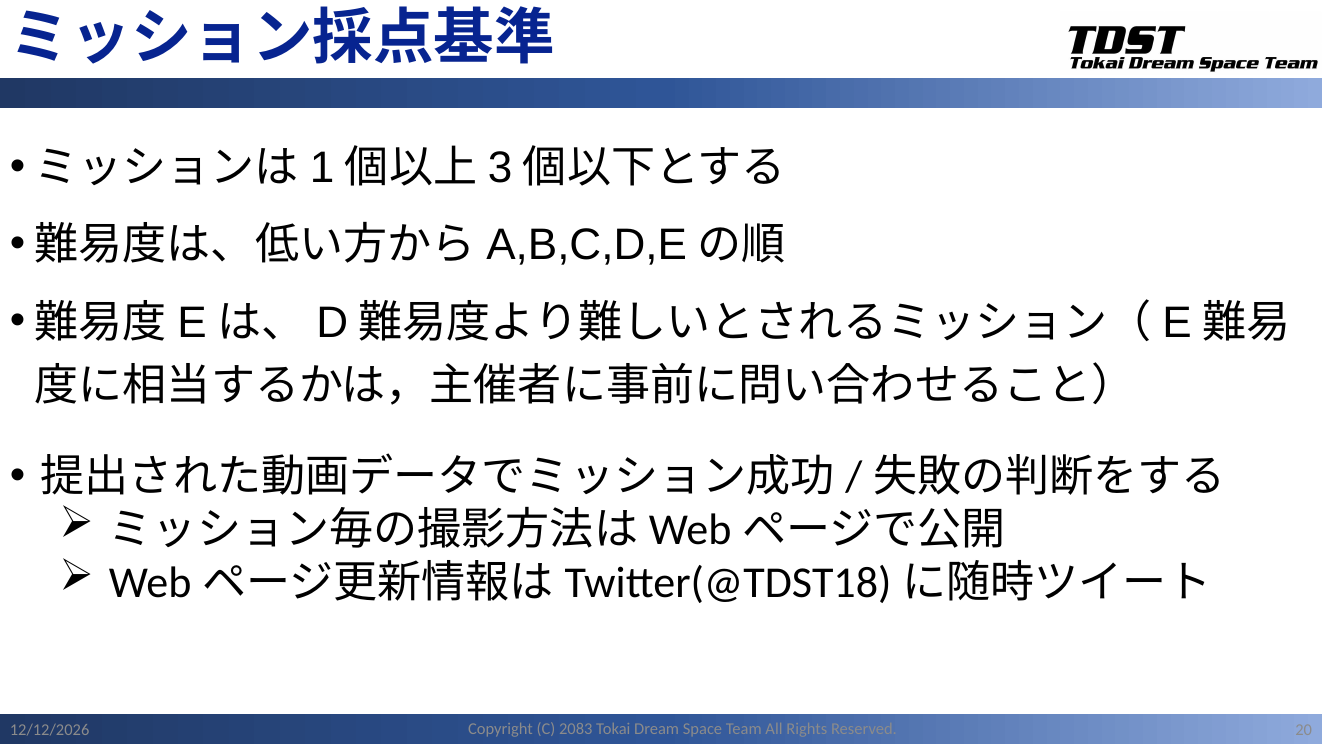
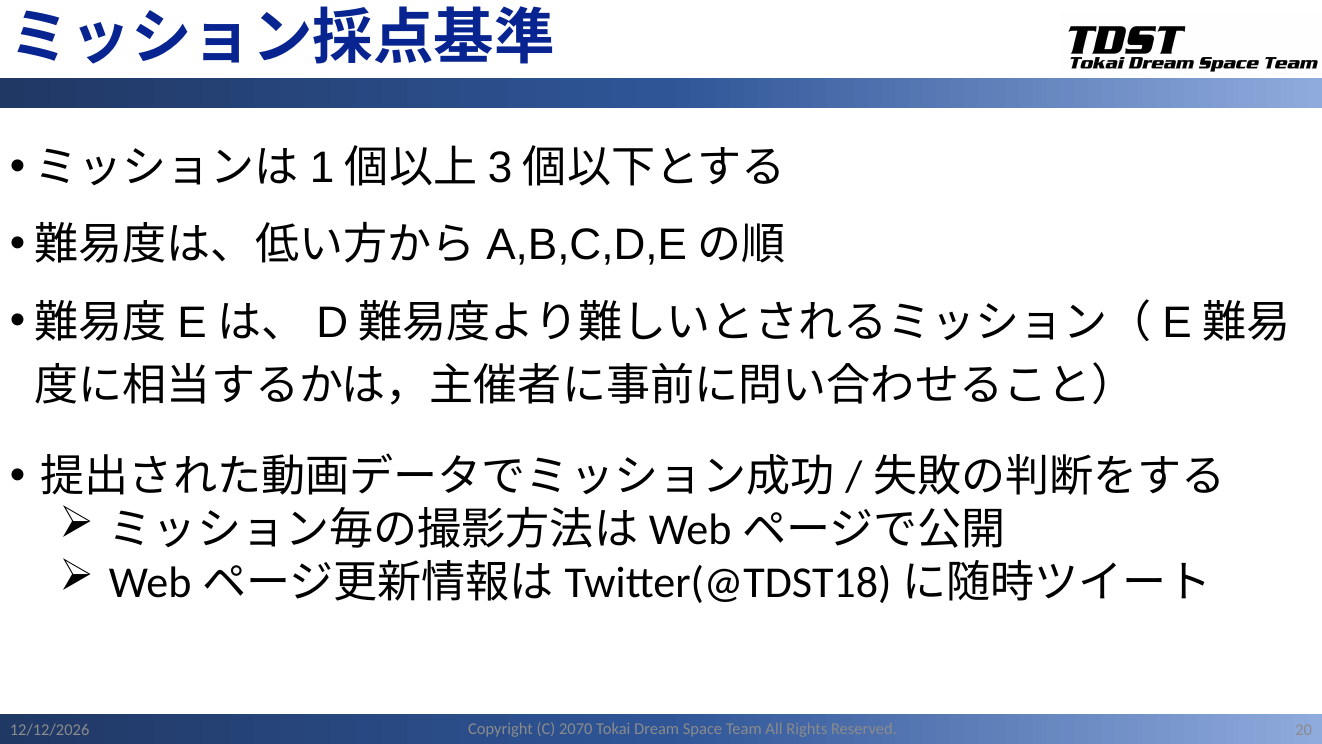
2083: 2083 -> 2070
